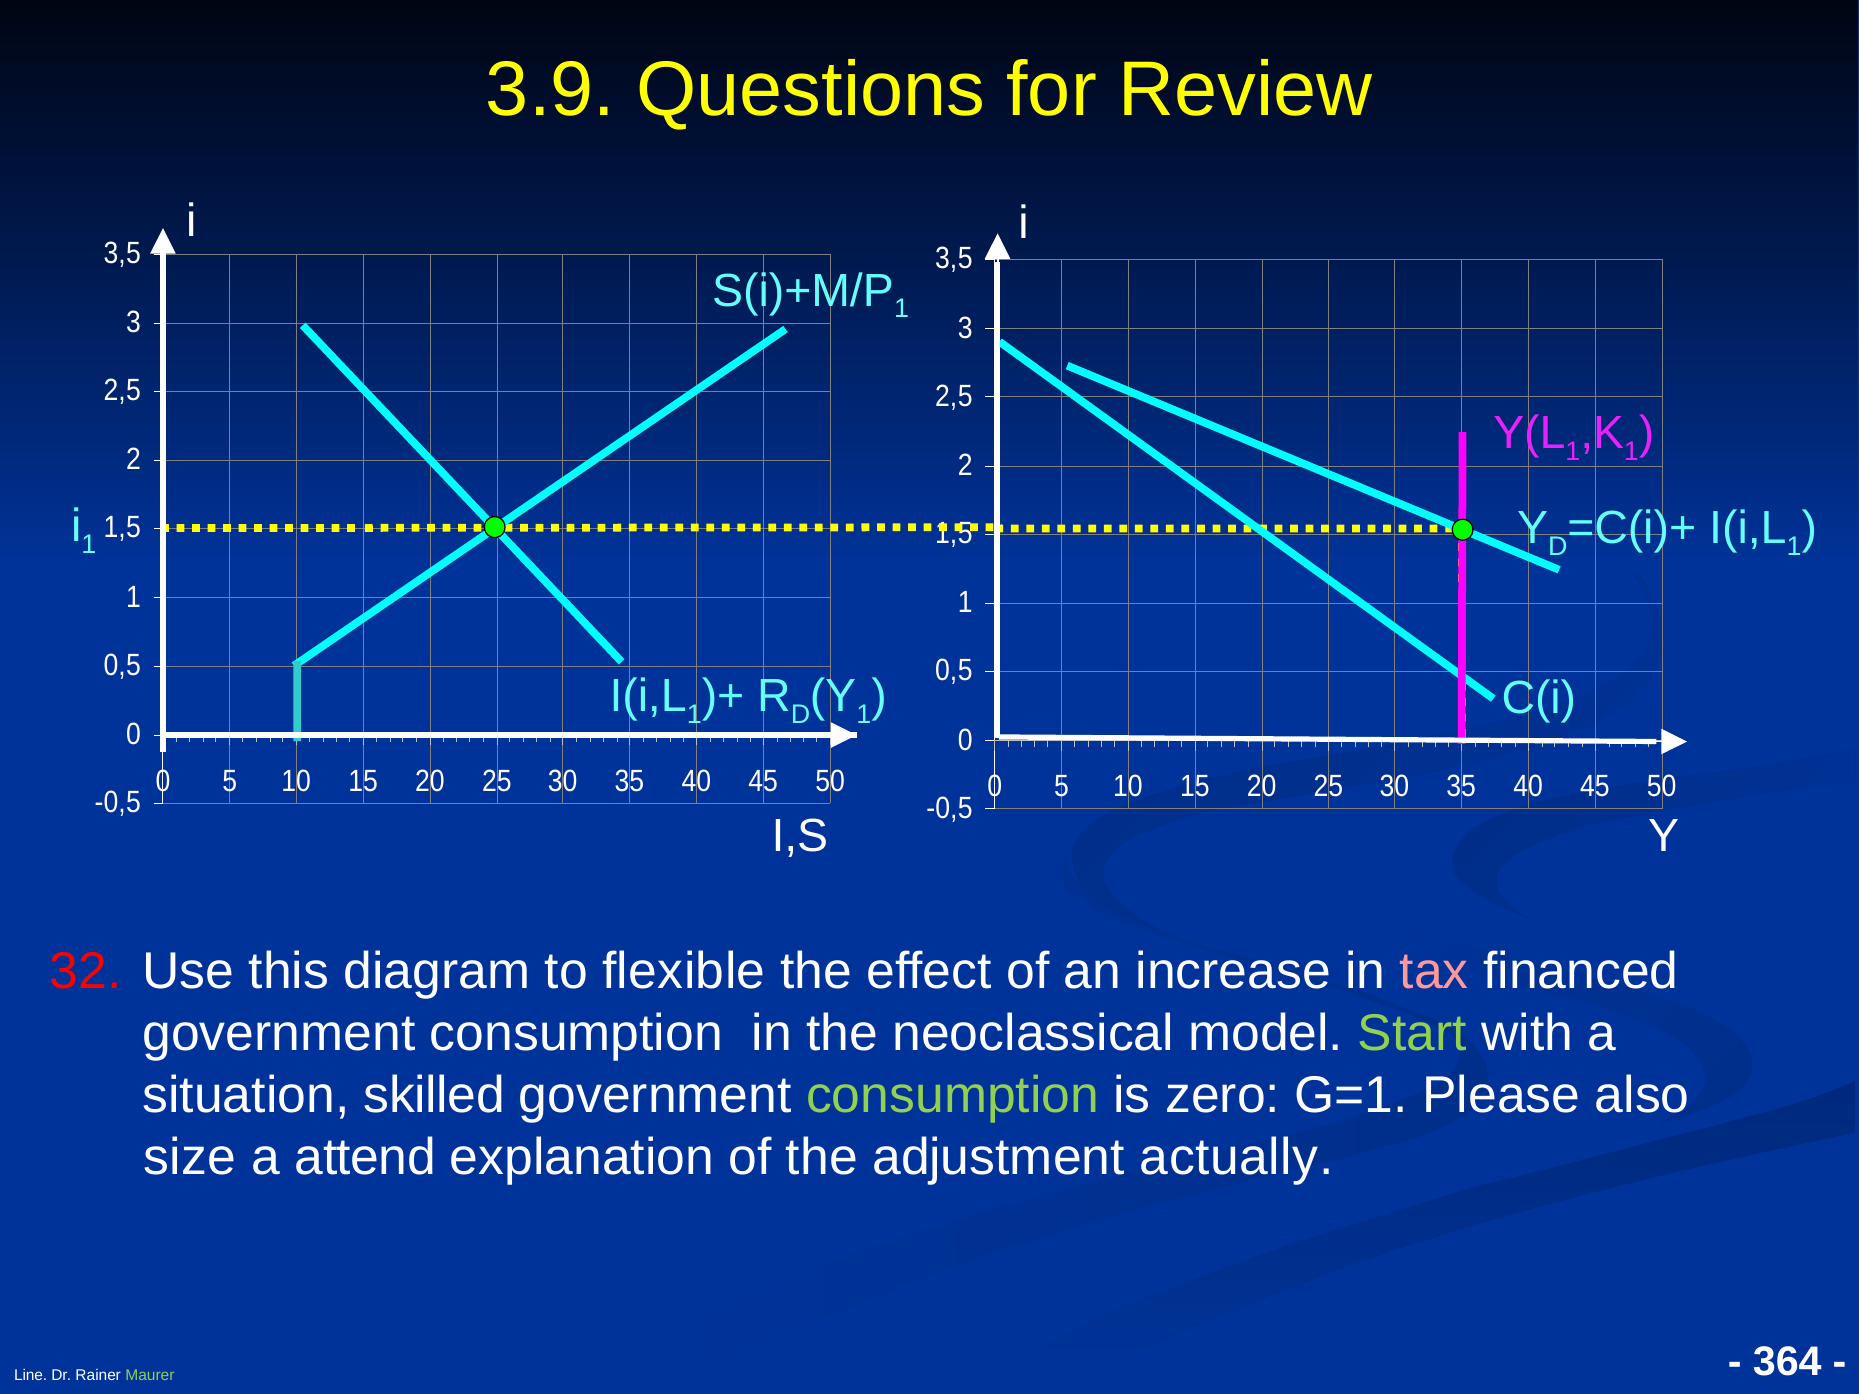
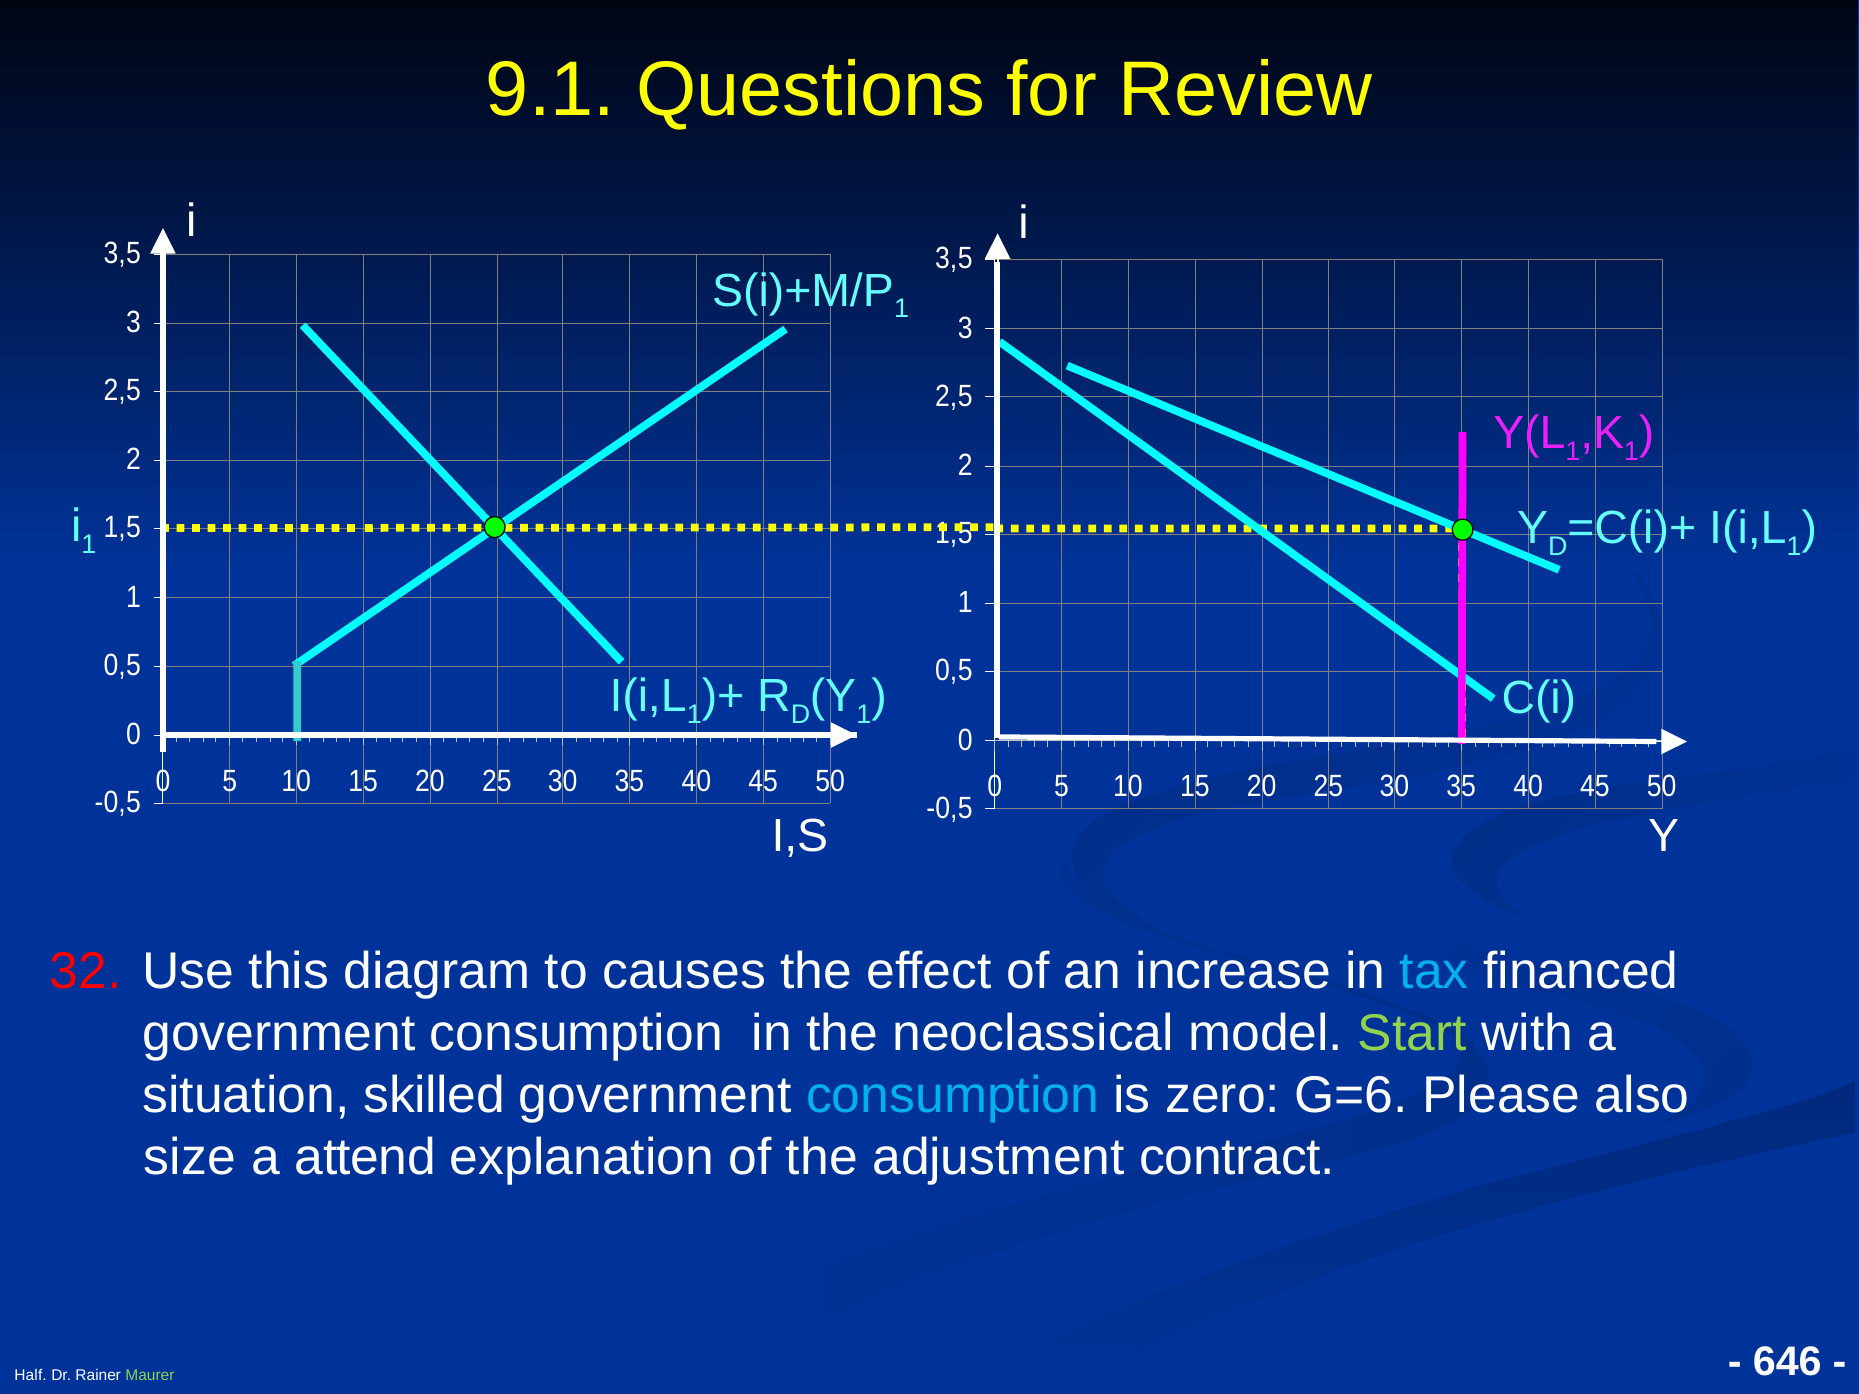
3.9: 3.9 -> 9.1
flexible: flexible -> causes
tax colour: pink -> light blue
consumption at (953, 1095) colour: light green -> light blue
G=1: G=1 -> G=6
actually: actually -> contract
364: 364 -> 646
Line: Line -> Half
